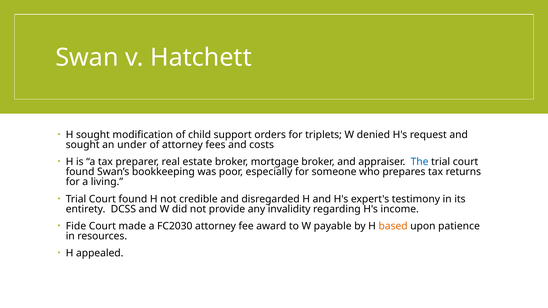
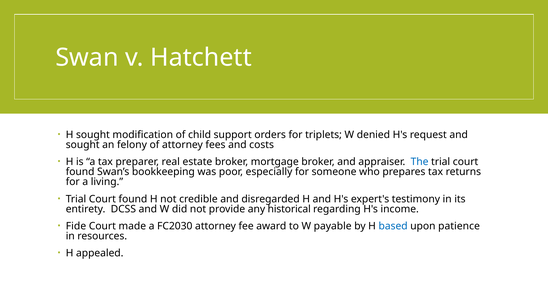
under: under -> felony
invalidity: invalidity -> historical
based colour: orange -> blue
